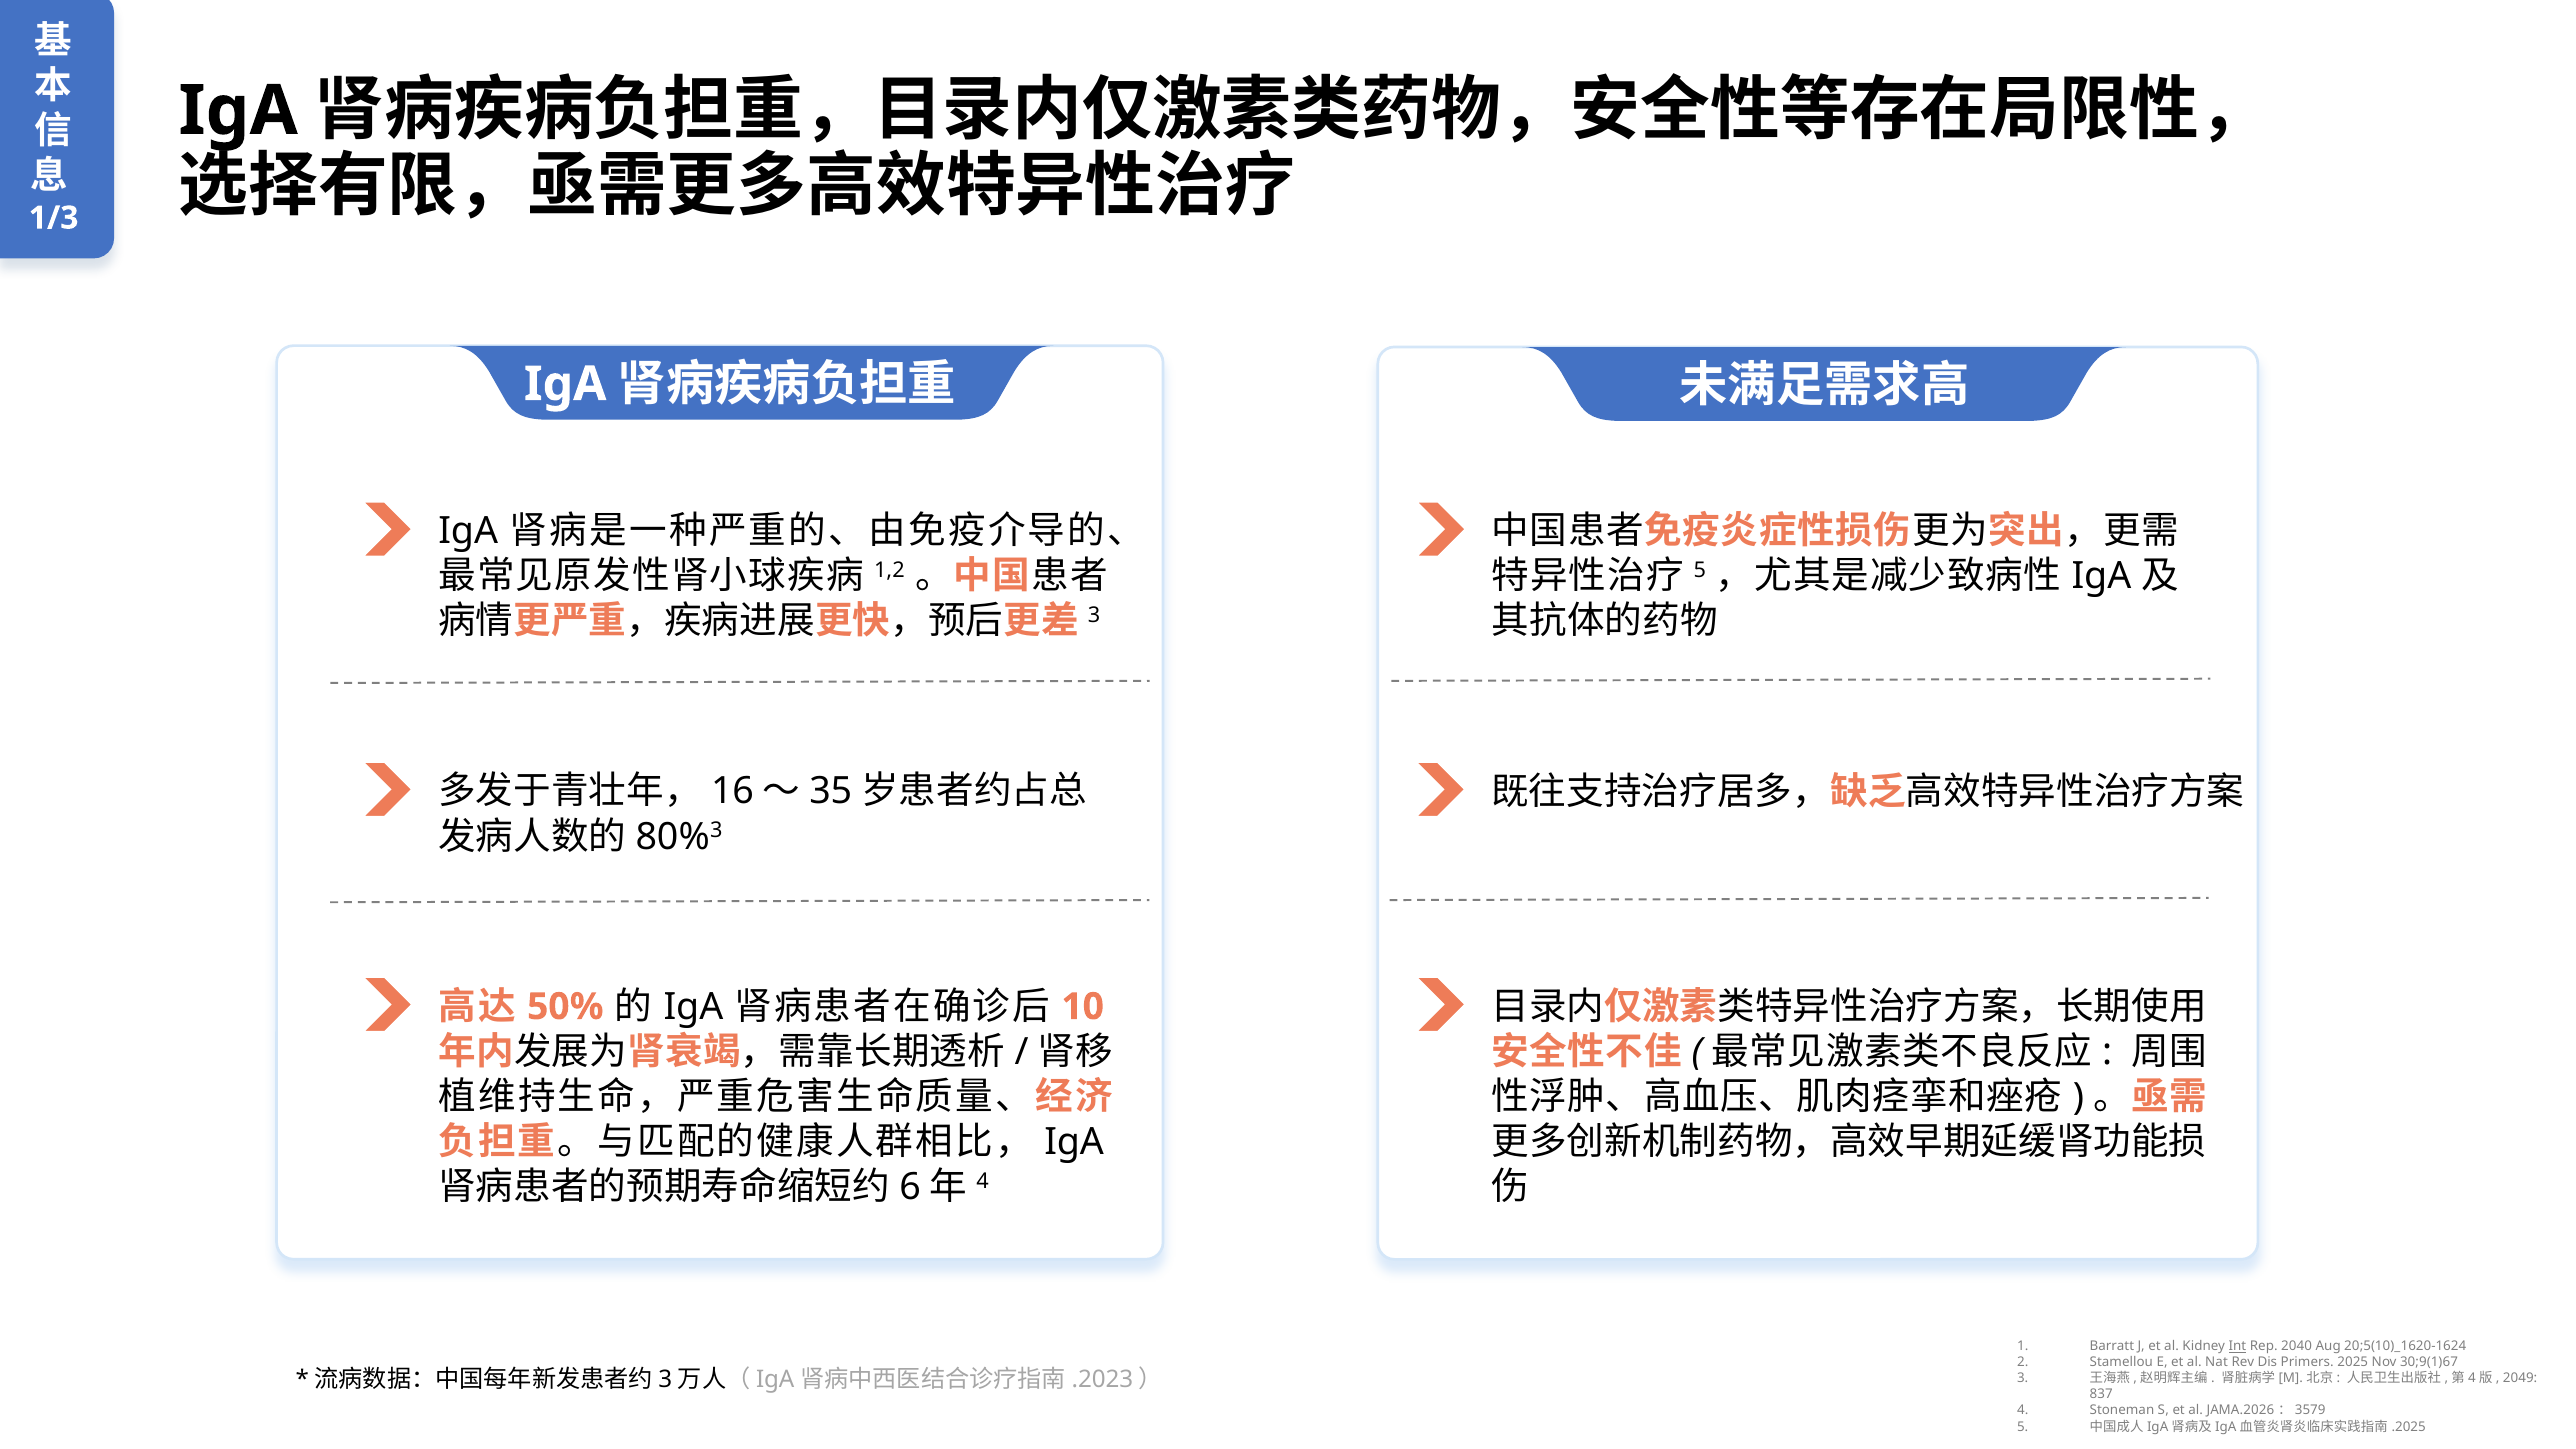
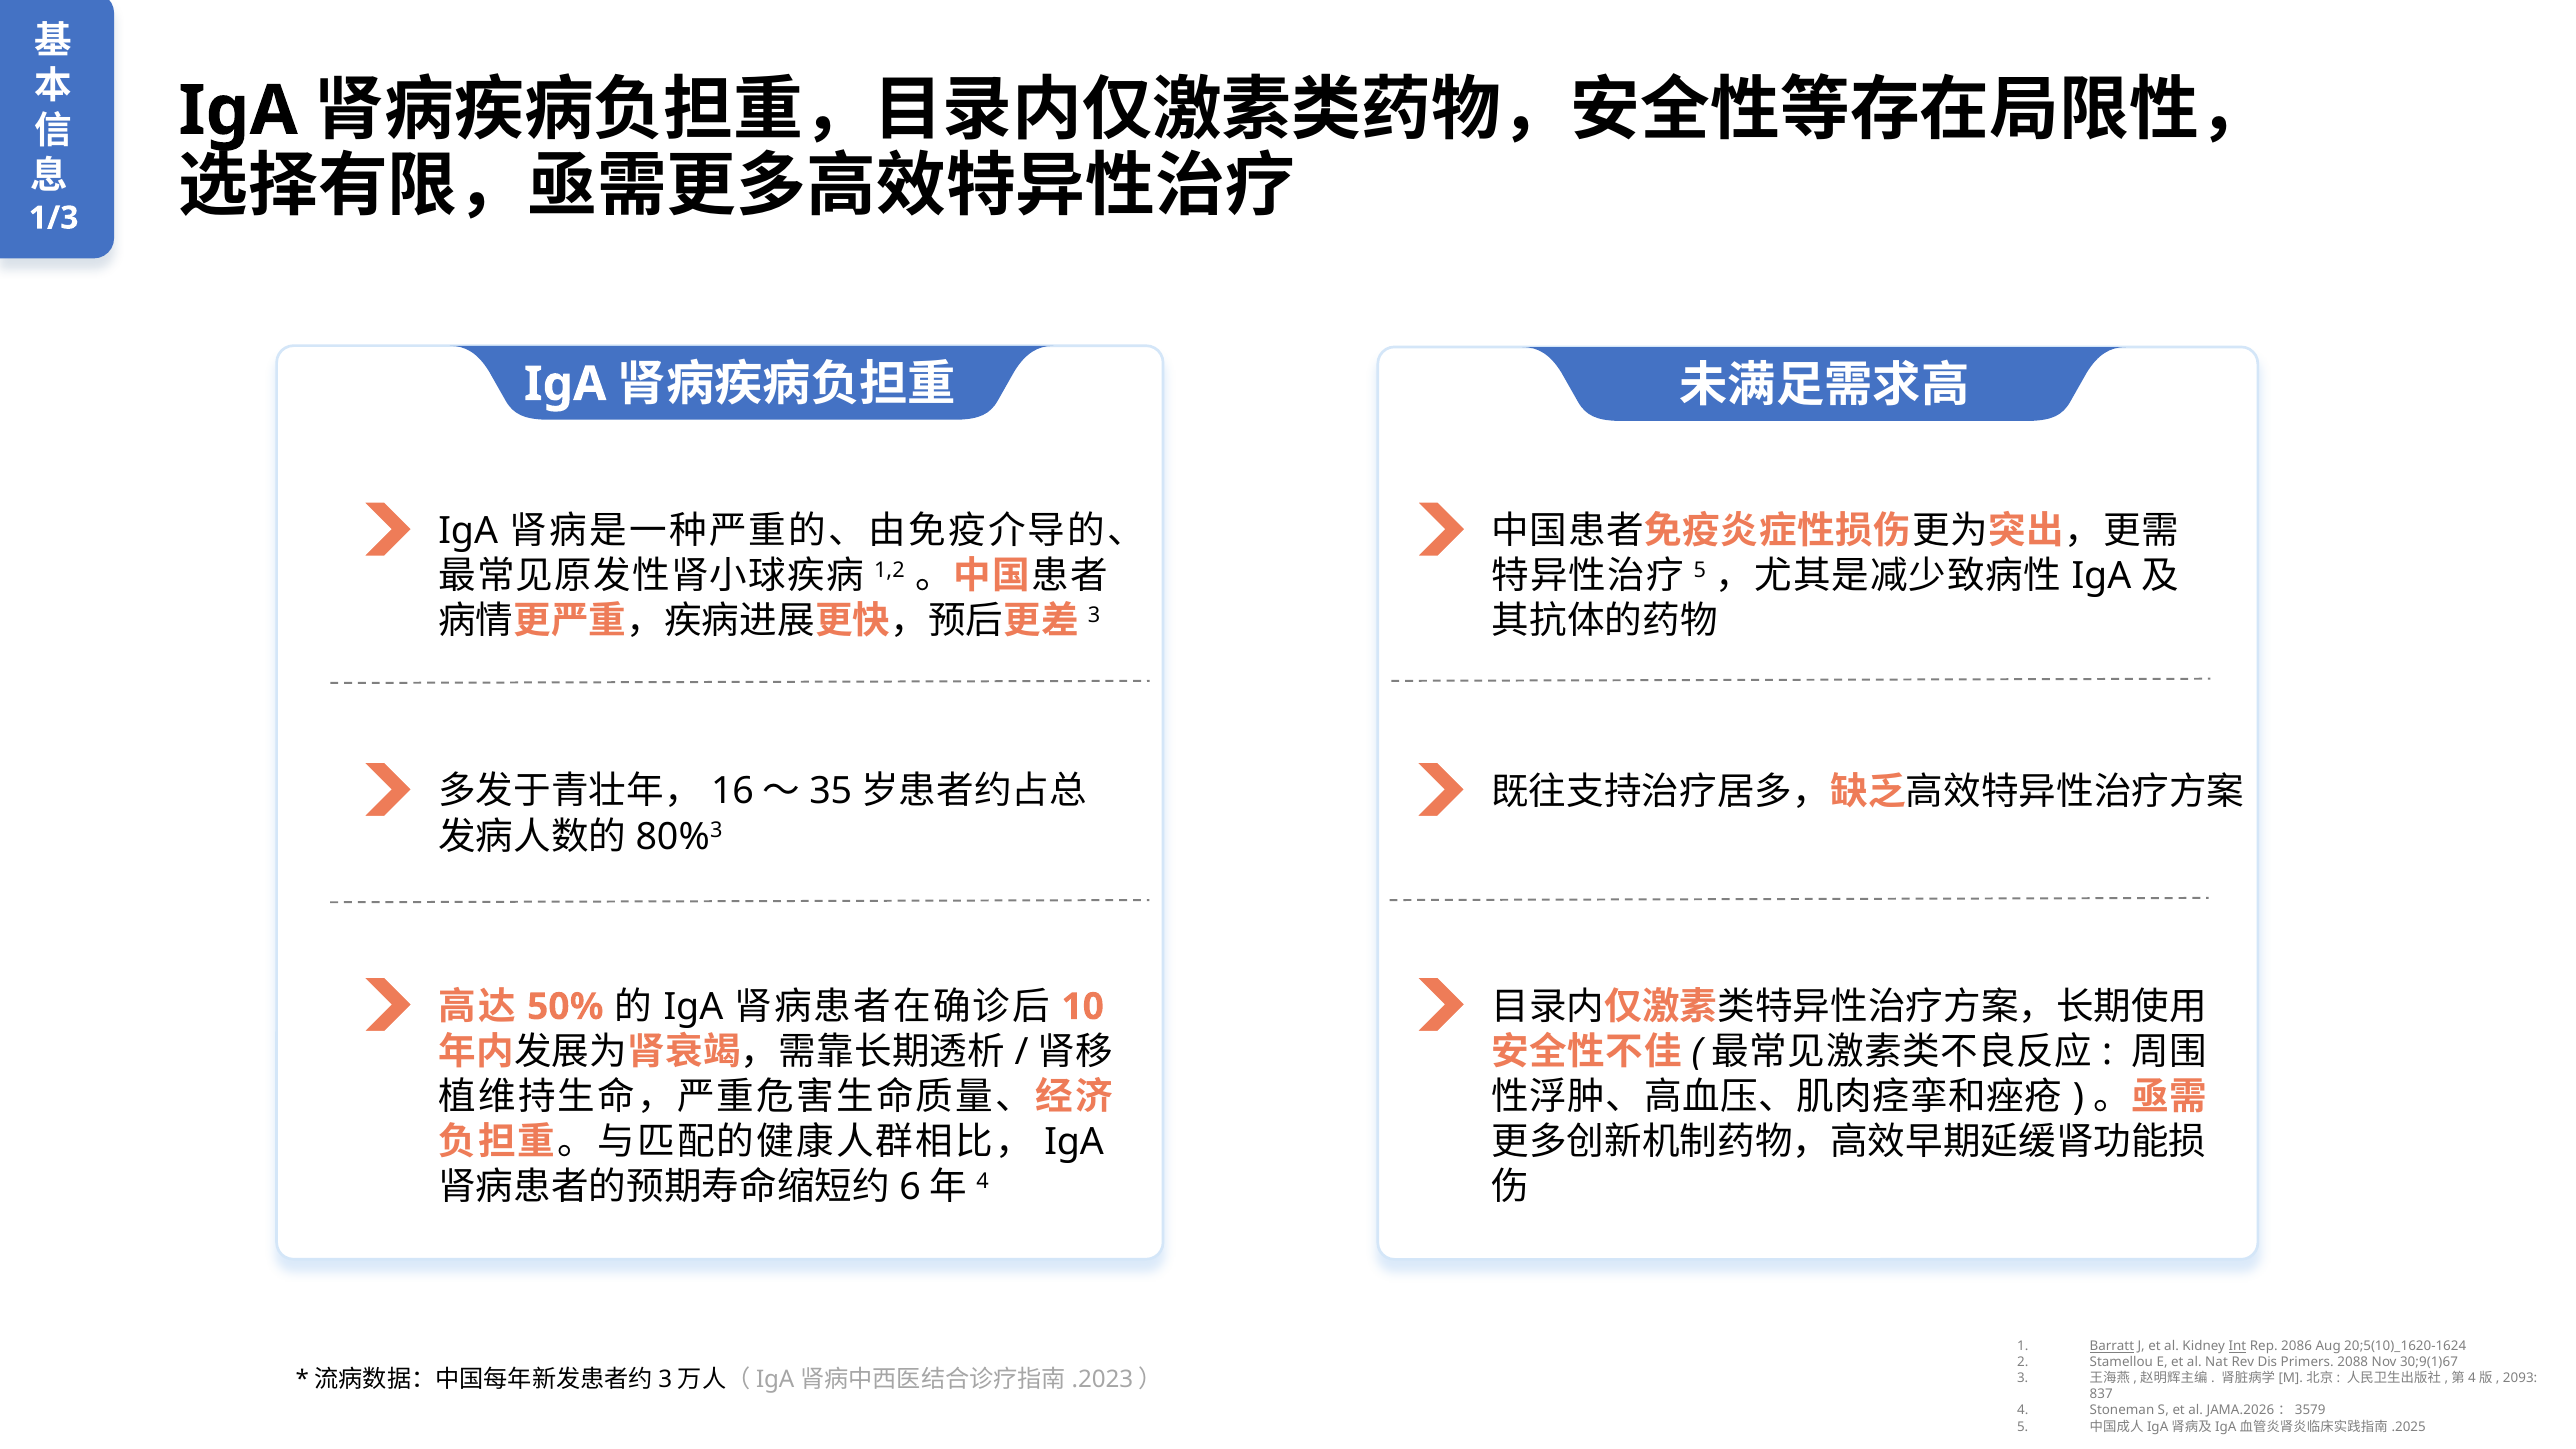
Barratt underline: none -> present
2040: 2040 -> 2086
2025: 2025 -> 2088
2049: 2049 -> 2093
